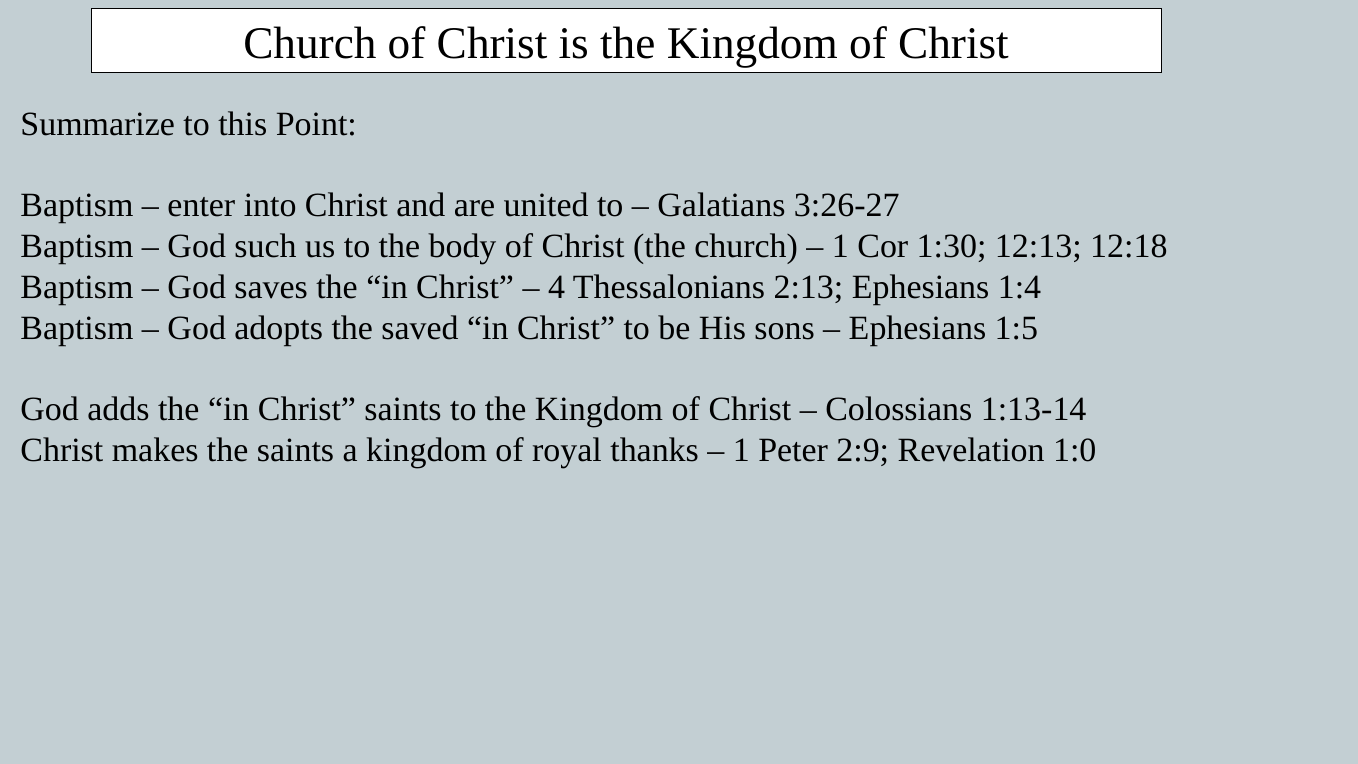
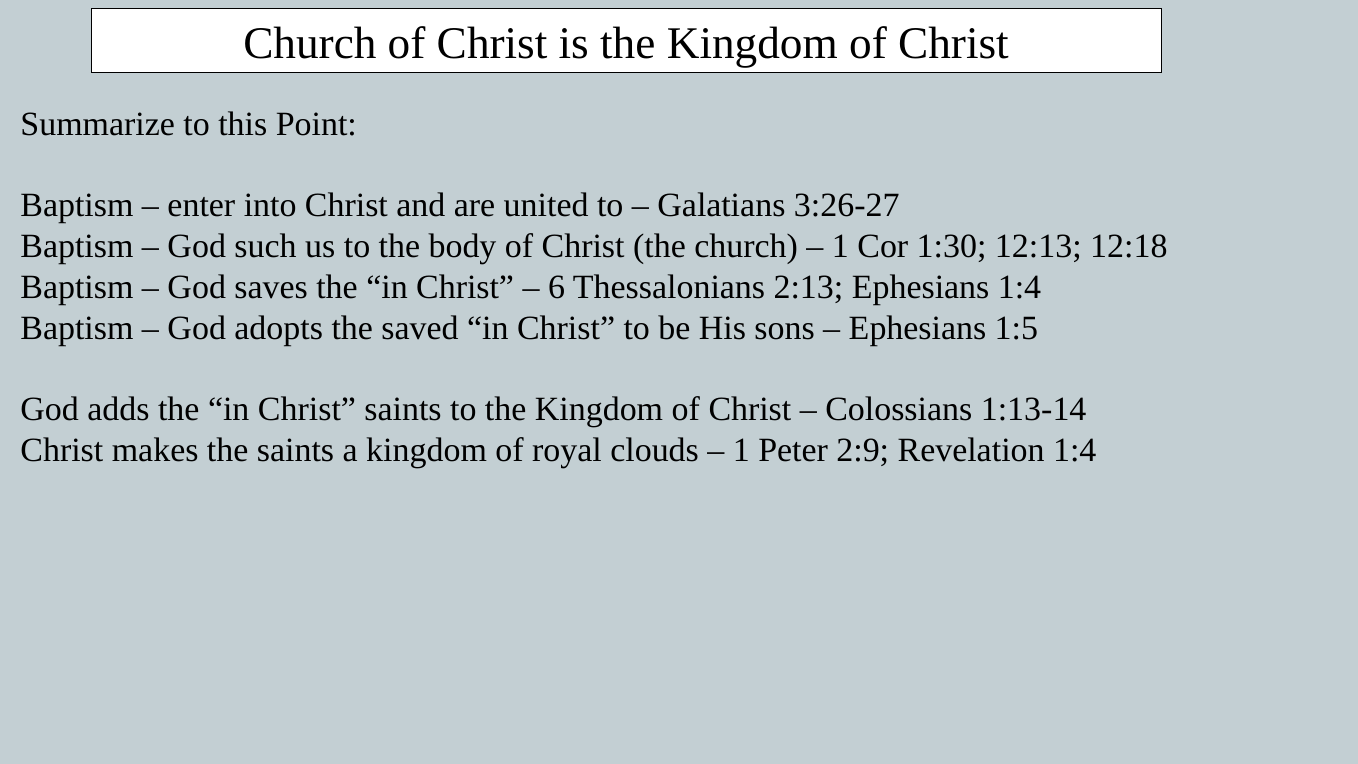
4: 4 -> 6
thanks: thanks -> clouds
Revelation 1:0: 1:0 -> 1:4
